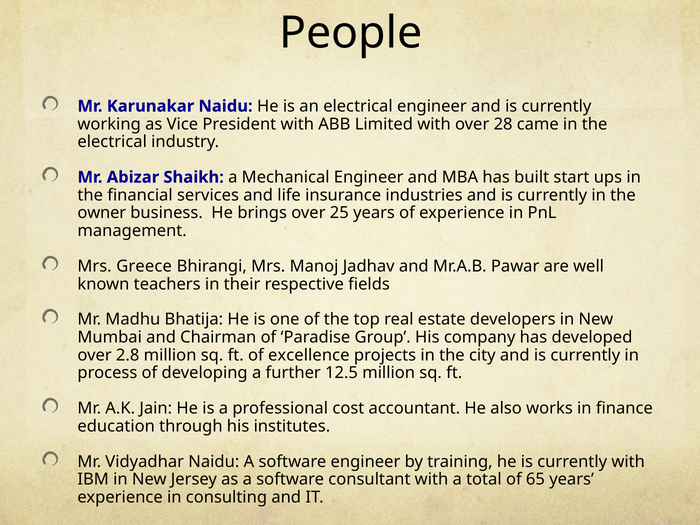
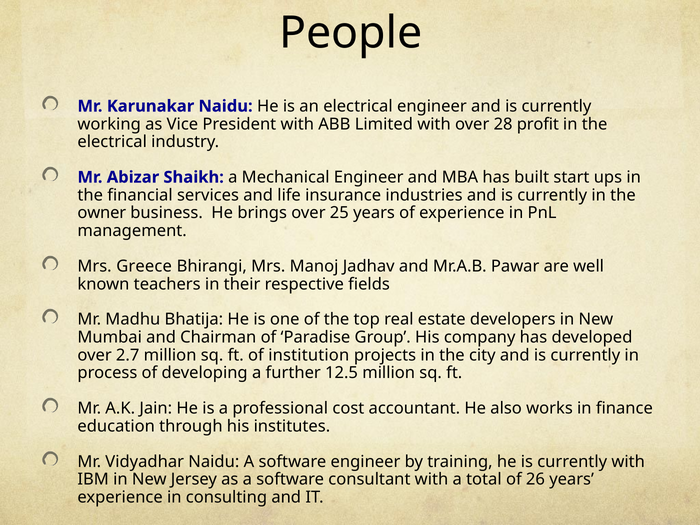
came: came -> profit
2.8: 2.8 -> 2.7
excellence: excellence -> institution
65: 65 -> 26
